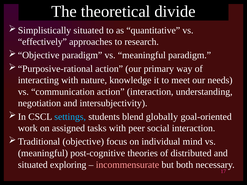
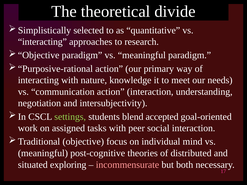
situated at (89, 30): situated -> selected
effectively at (42, 42): effectively -> interacting
settings colour: light blue -> light green
globally: globally -> accepted
